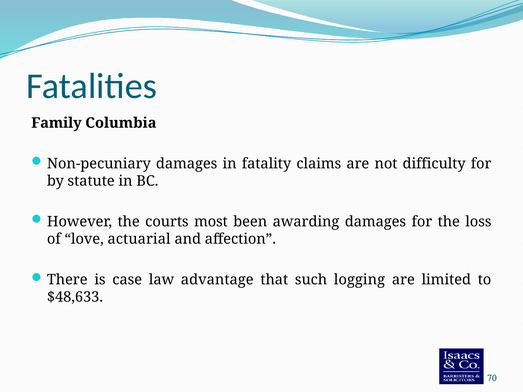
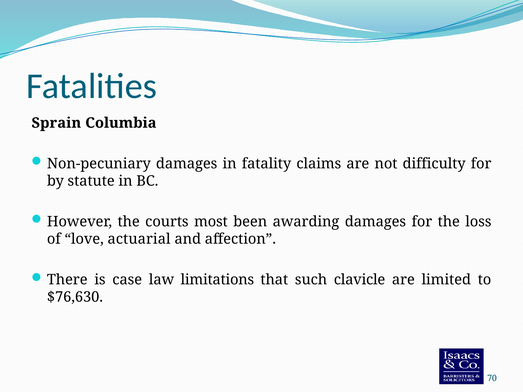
Family: Family -> Sprain
advantage: advantage -> limitations
logging: logging -> clavicle
$48,633: $48,633 -> $76,630
